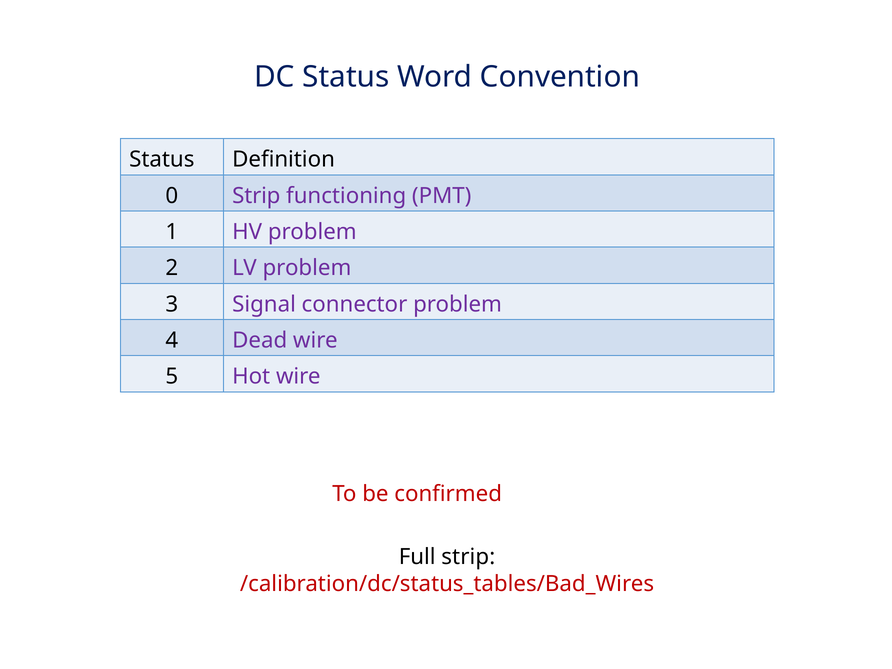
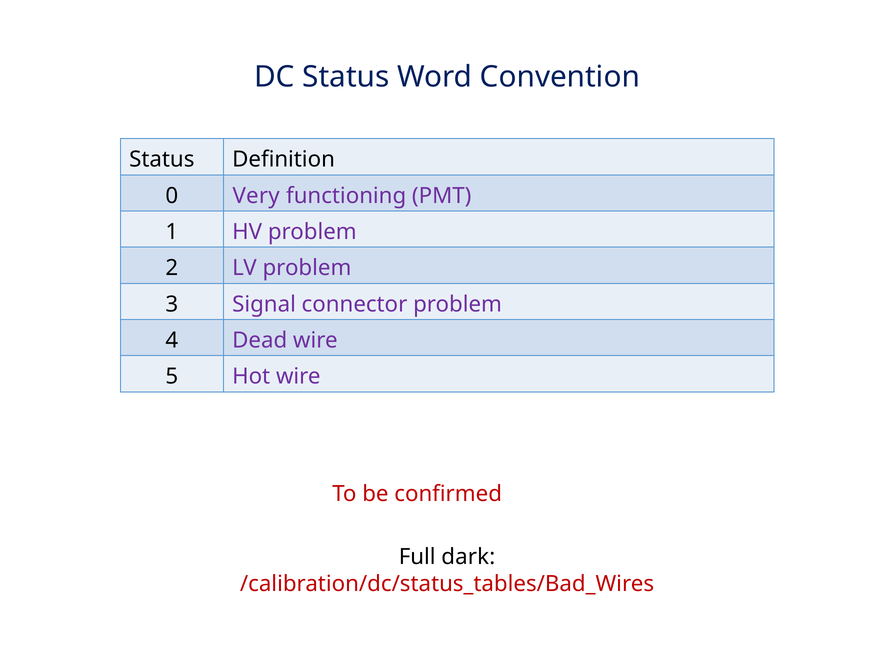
0 Strip: Strip -> Very
Full strip: strip -> dark
